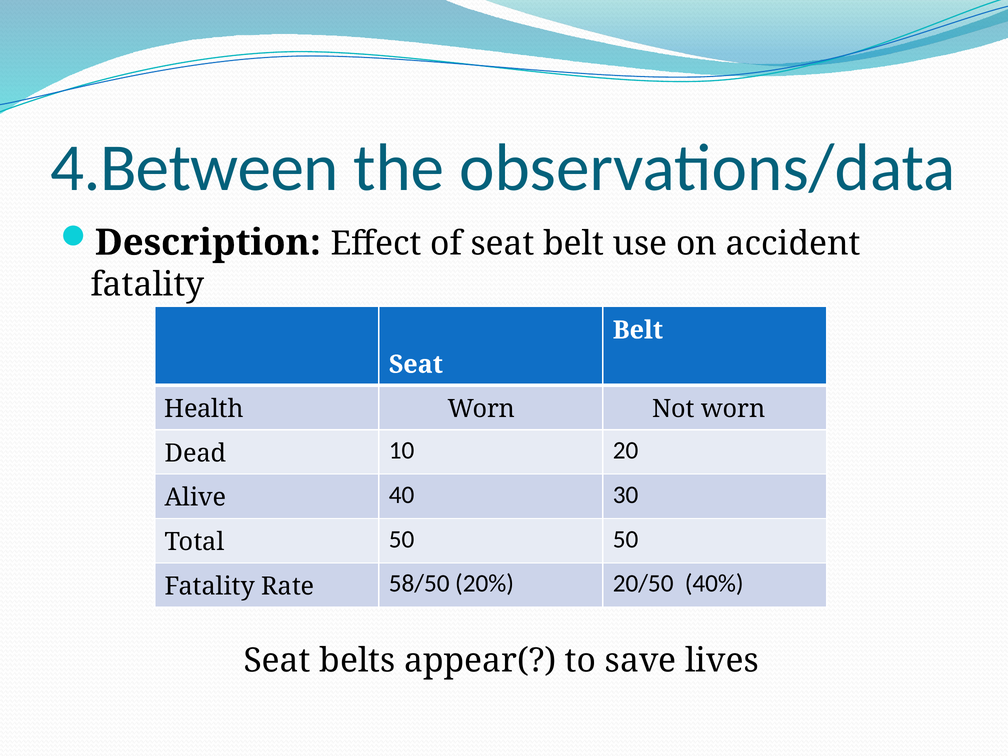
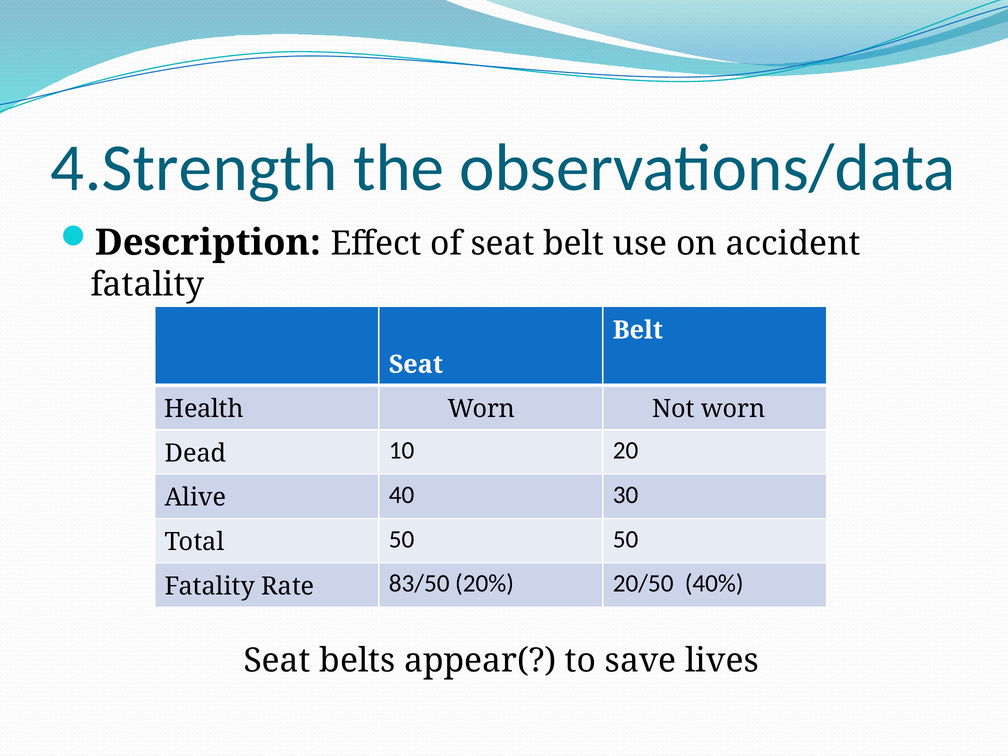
4.Between: 4.Between -> 4.Strength
58/50: 58/50 -> 83/50
